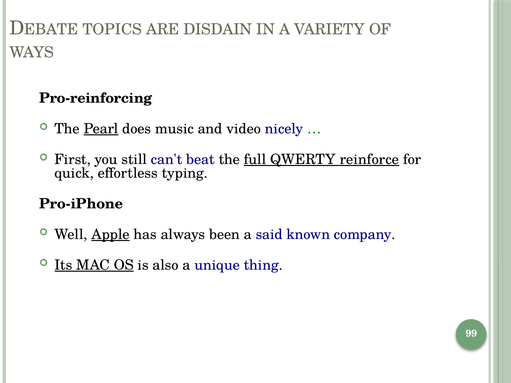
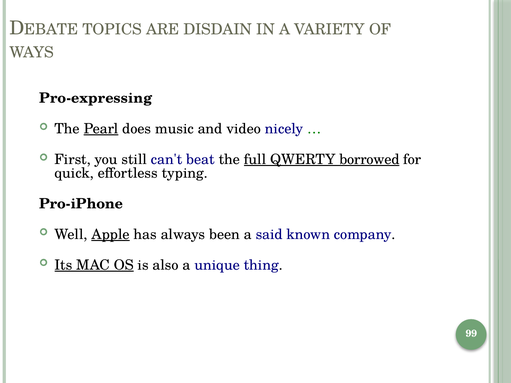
Pro-reinforcing: Pro-reinforcing -> Pro-expressing
reinforce: reinforce -> borrowed
